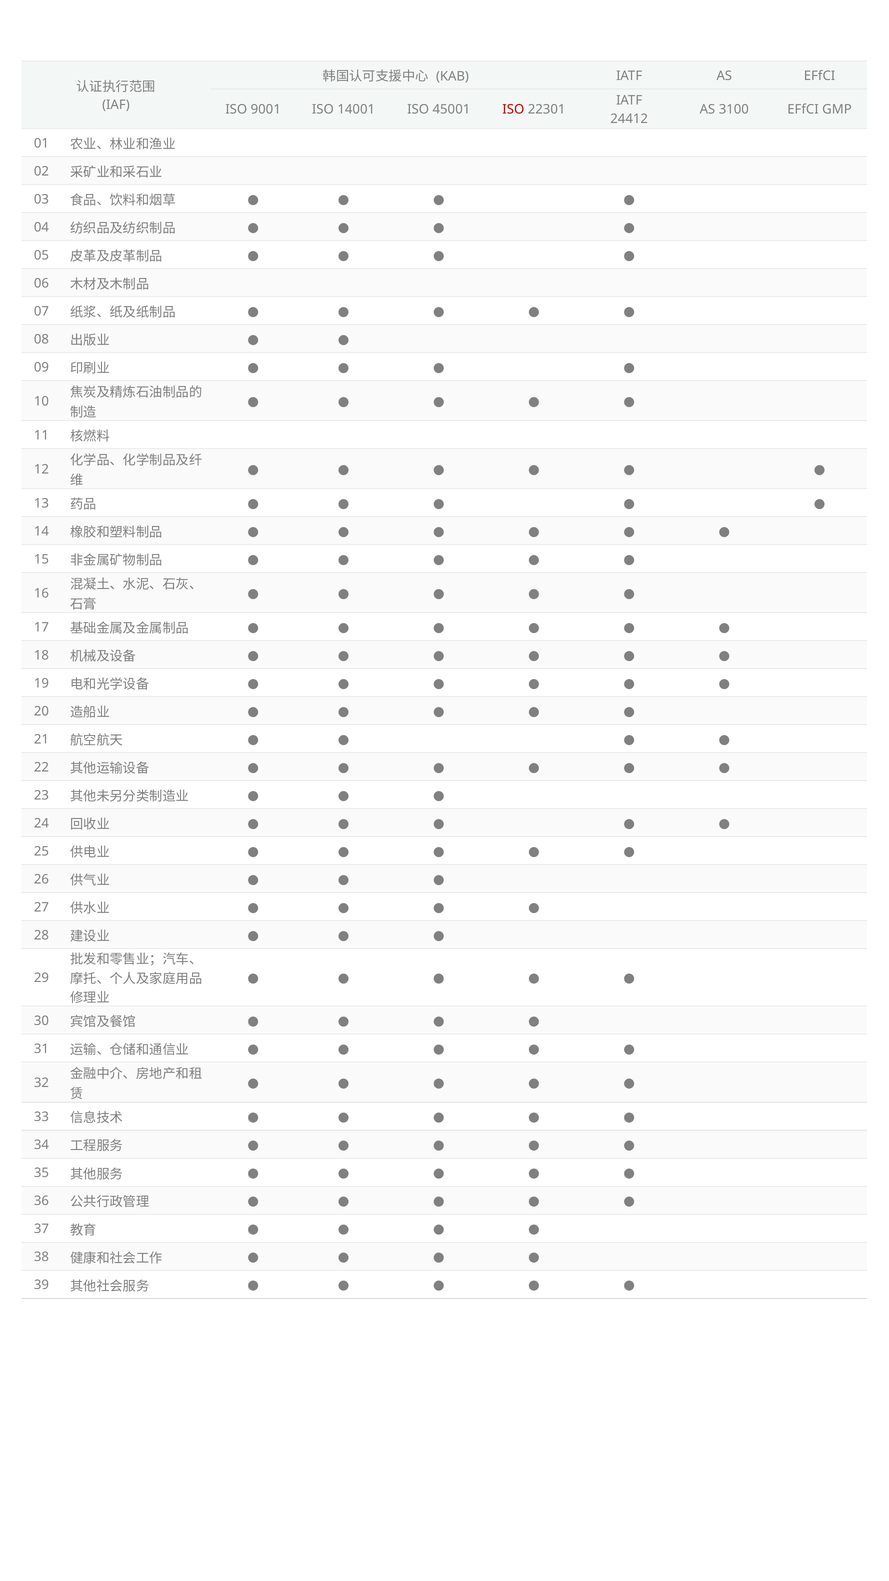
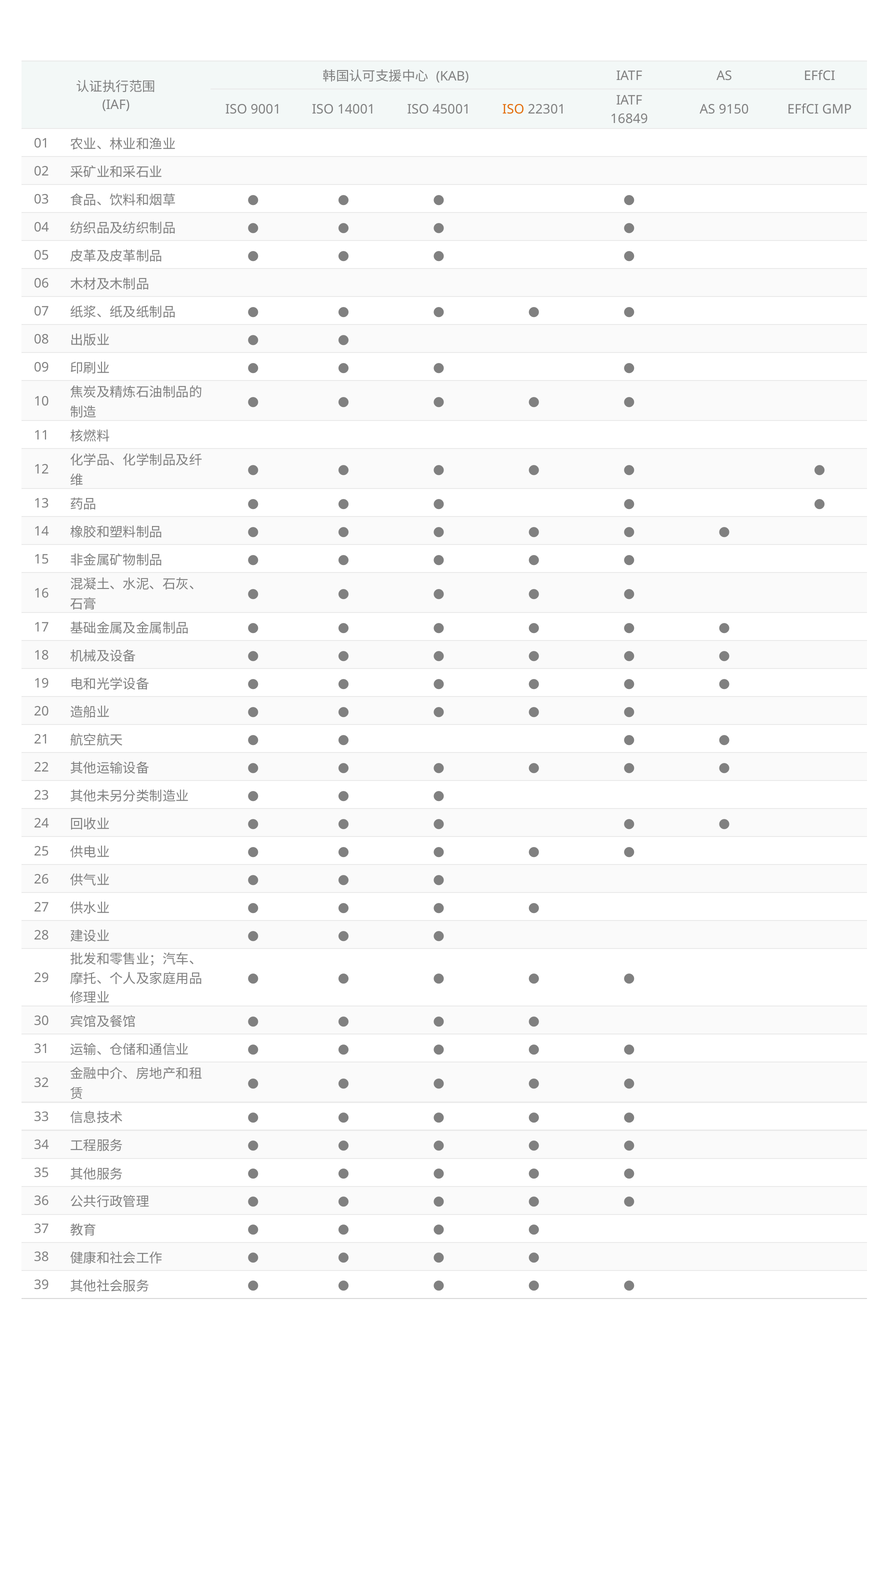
ISO at (513, 110) colour: red -> orange
3100: 3100 -> 9150
24412: 24412 -> 16849
